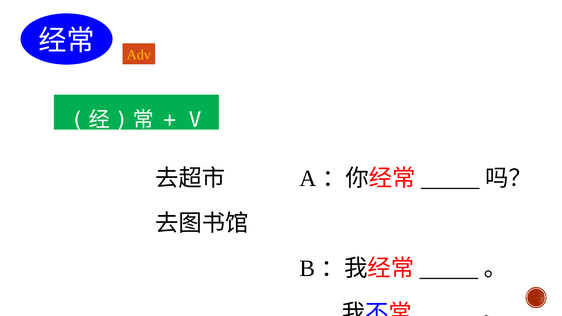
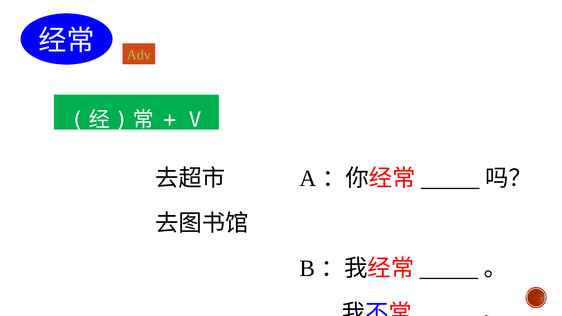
Adv colour: yellow -> light green
